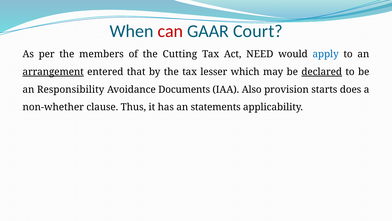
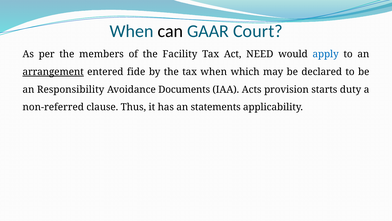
can colour: red -> black
Cutting: Cutting -> Facility
that: that -> fide
tax lesser: lesser -> when
declared underline: present -> none
Also: Also -> Acts
does: does -> duty
non-whether: non-whether -> non-referred
